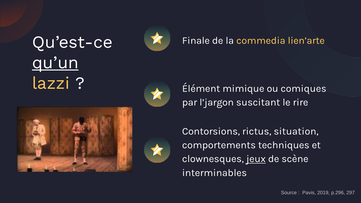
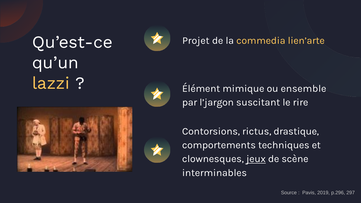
Finale: Finale -> Projet
qu’un underline: present -> none
comiques: comiques -> ensemble
situation: situation -> drastique
